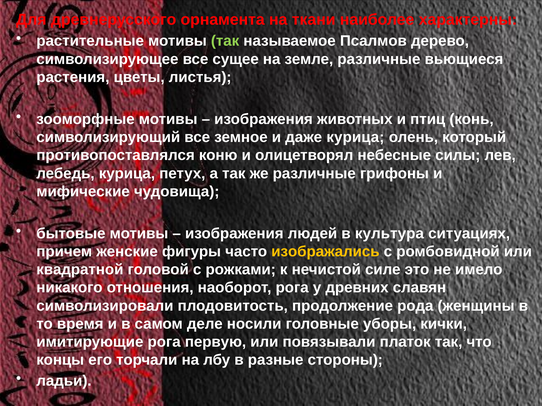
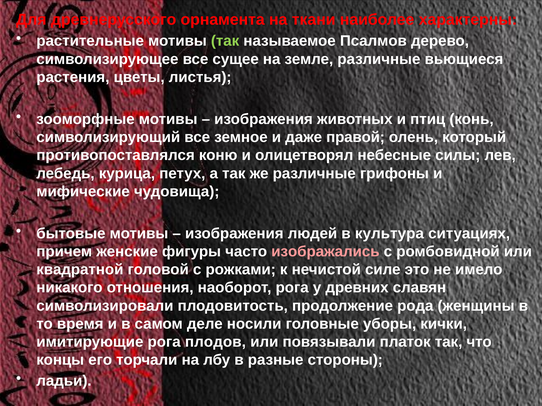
даже курица: курица -> правой
изображались colour: yellow -> pink
первую: первую -> плодов
